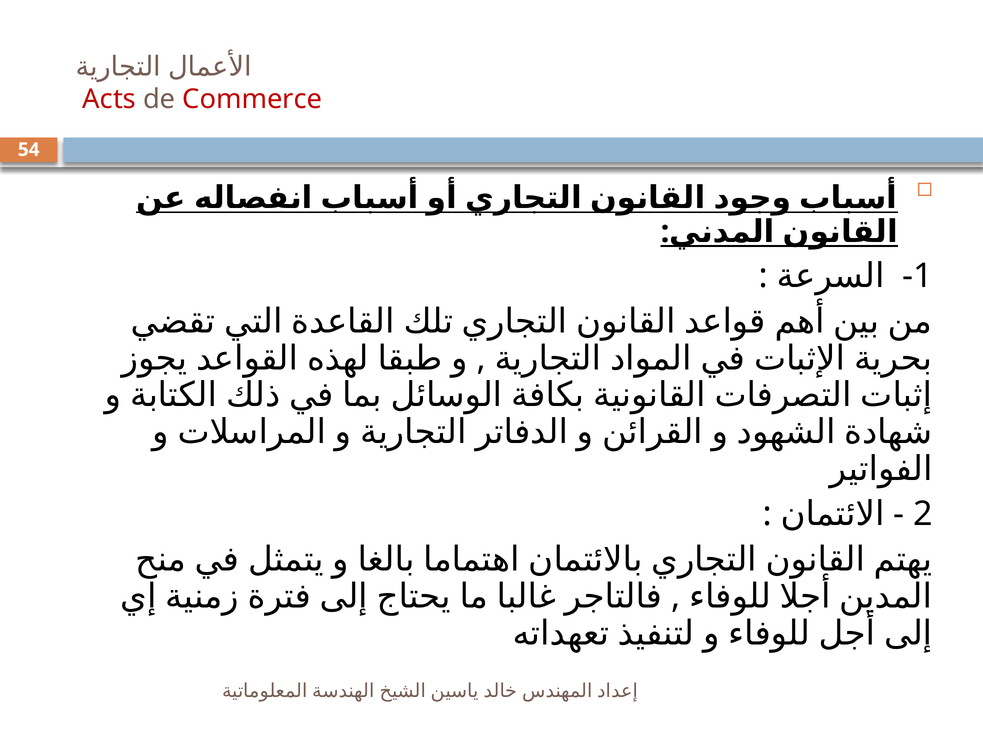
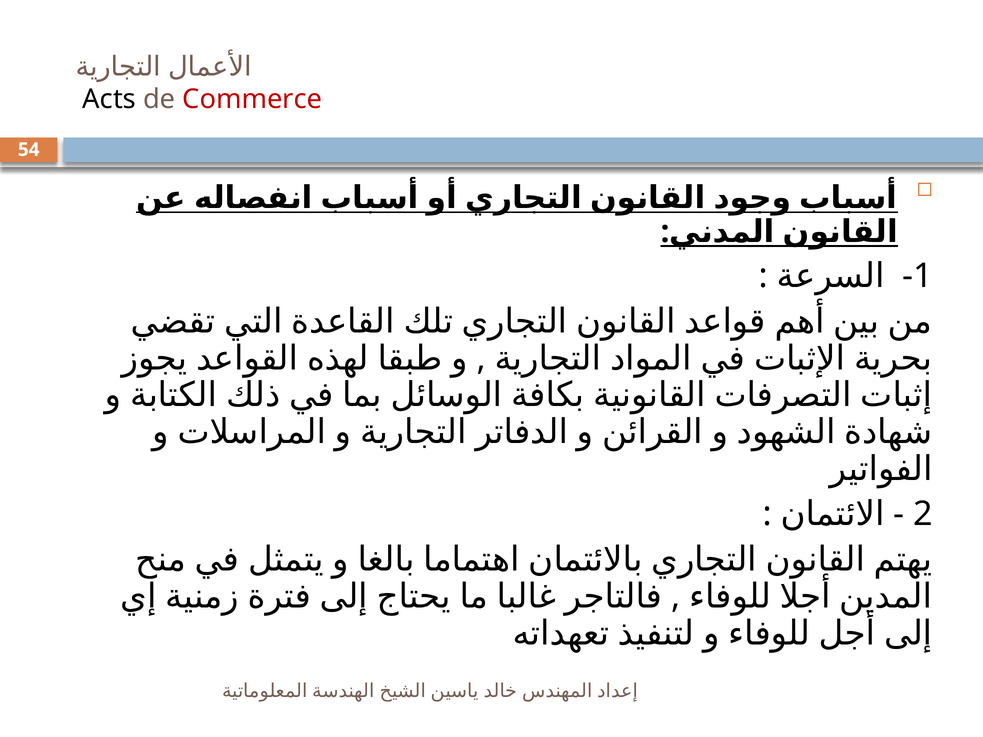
Acts colour: red -> black
